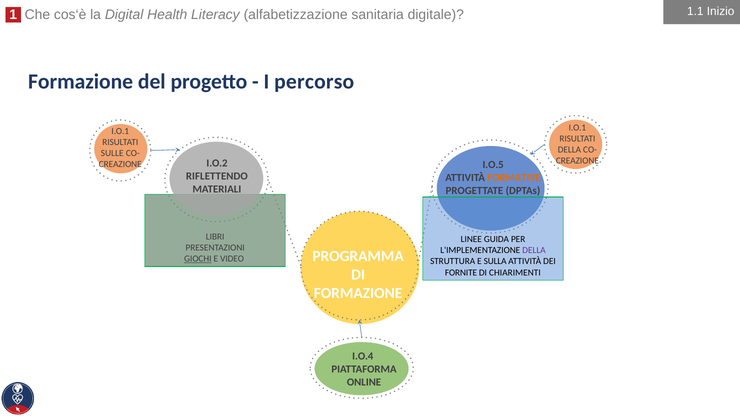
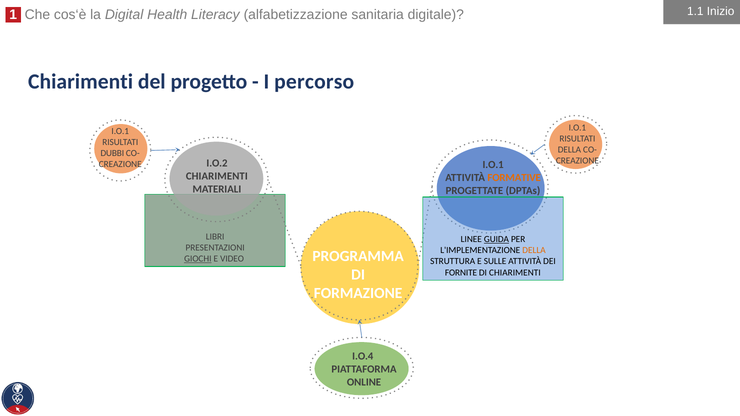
Formazione at (81, 82): Formazione -> Chiarimenti
SULLE: SULLE -> DUBBI
I.O.5 at (493, 165): I.O.5 -> I.O.1
RIFLETTENDO at (217, 176): RIFLETTENDO -> CHIARIMENTI
GUIDA underline: none -> present
DELLA at (534, 250) colour: purple -> orange
SULLA: SULLA -> SULLE
